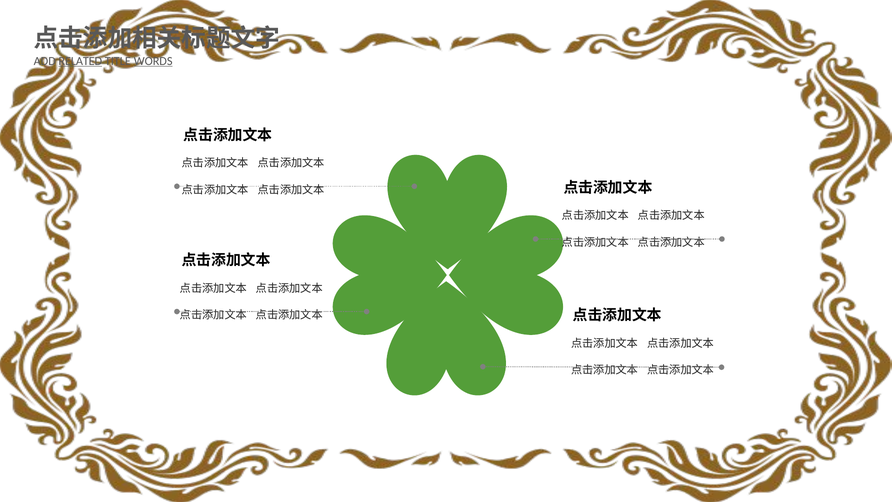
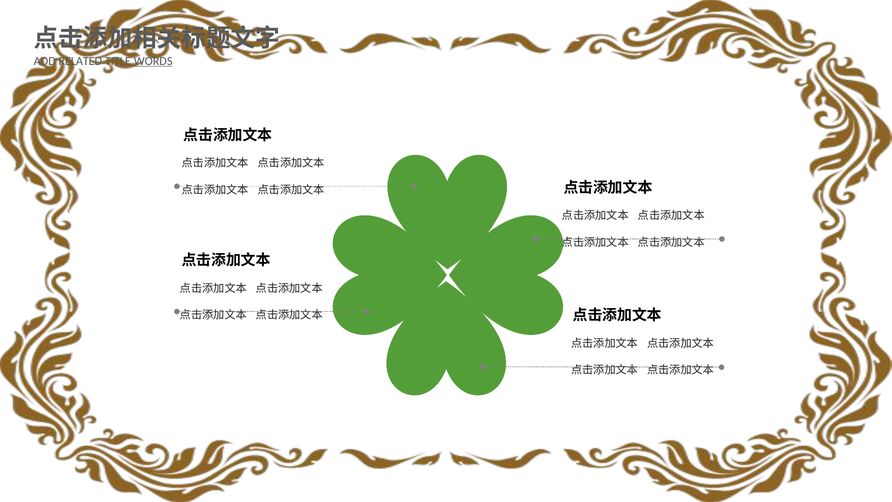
RELATED underline: present -> none
